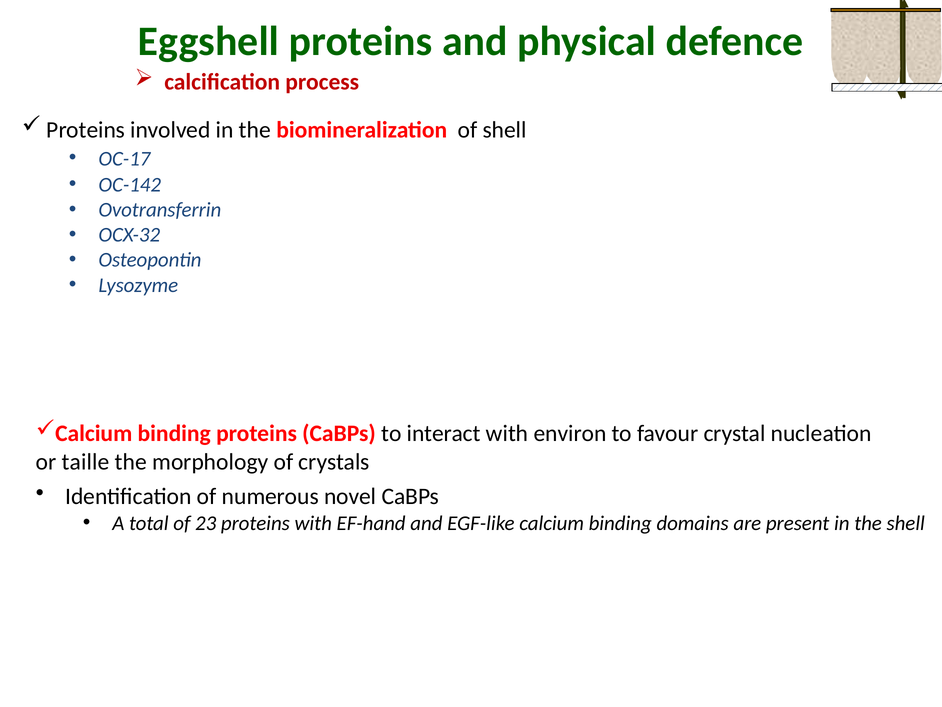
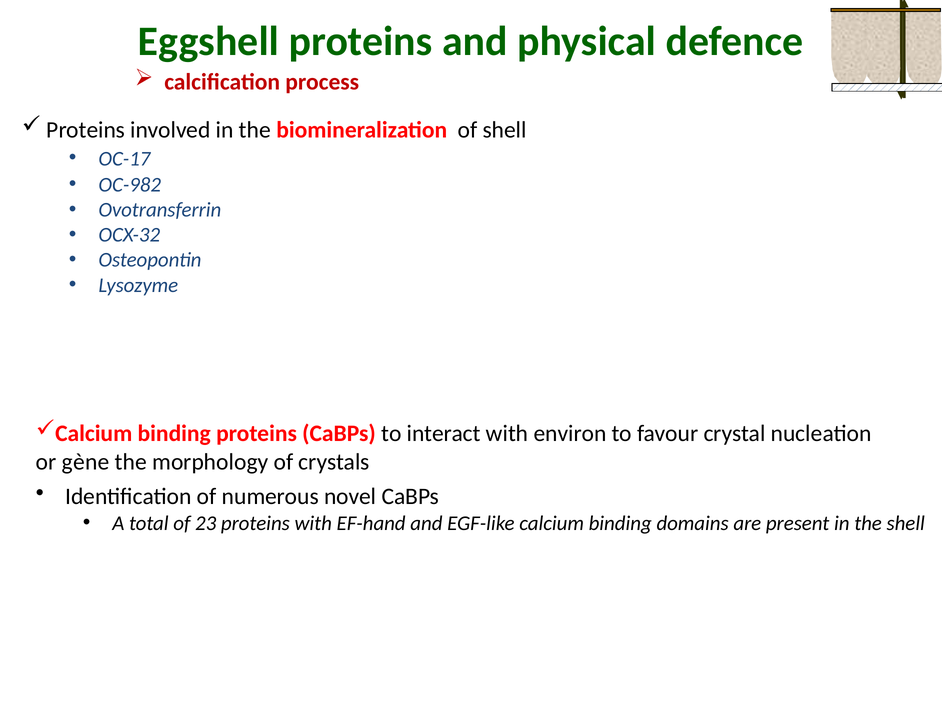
OC-142: OC-142 -> OC-982
taille: taille -> gène
